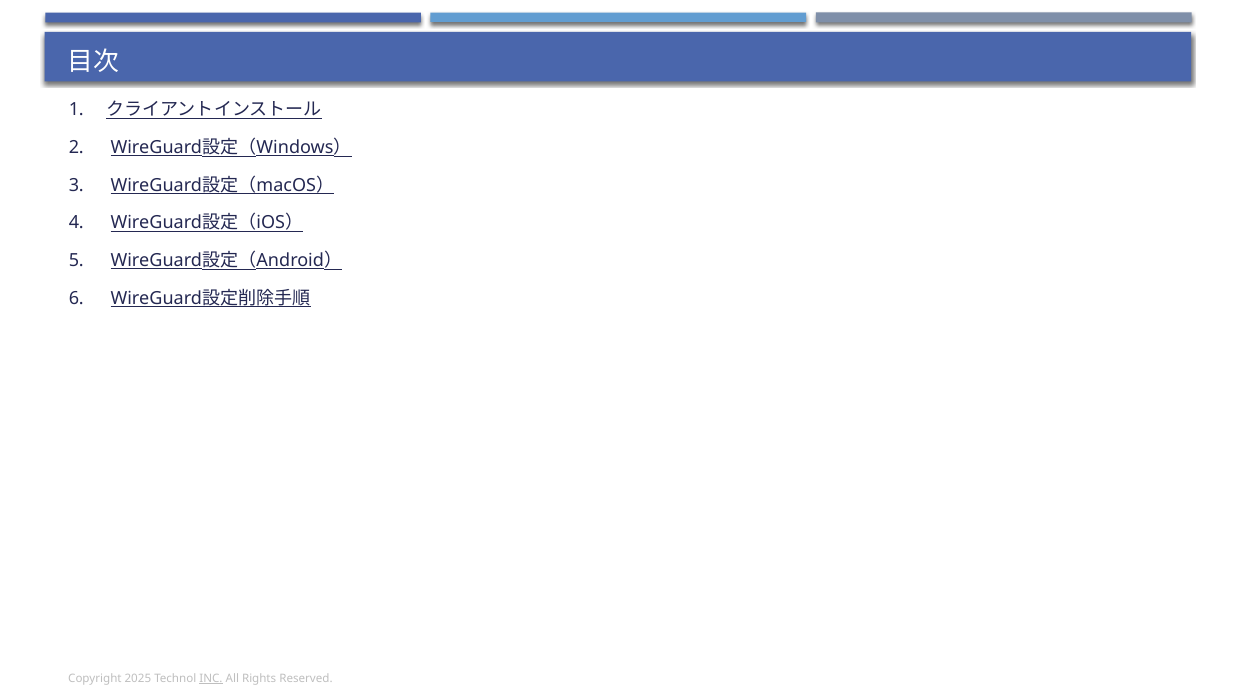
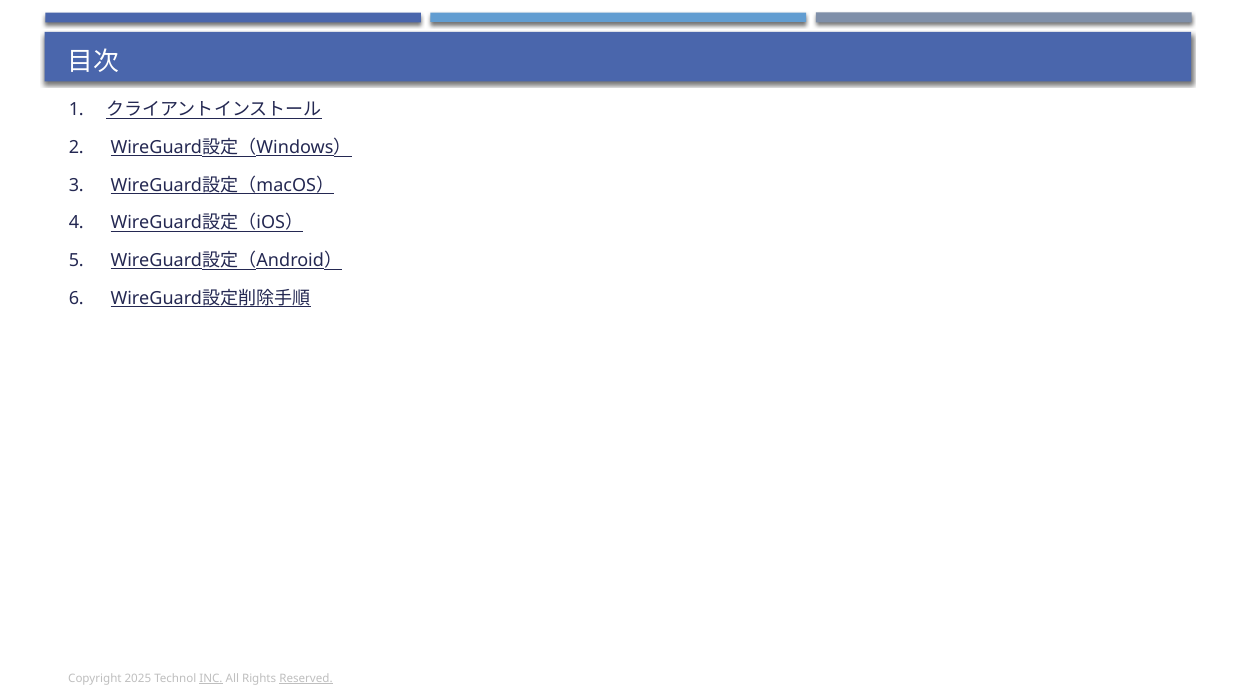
Reserved underline: none -> present
